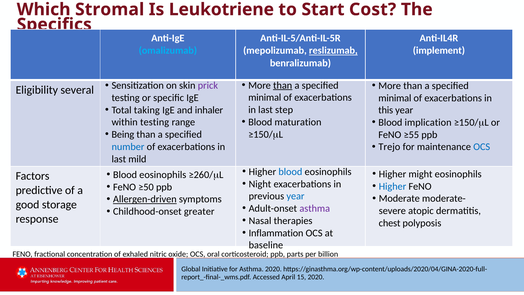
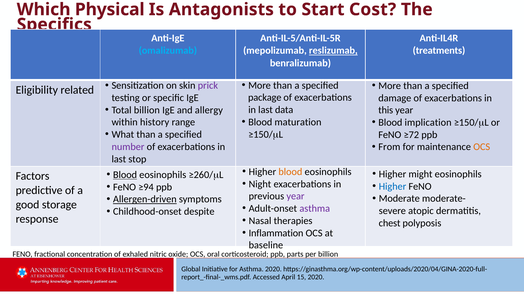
Stromal: Stromal -> Physical
Leukotriene: Leukotriene -> Antagonists
implement: implement -> treatments
than at (283, 85) underline: present -> none
several: several -> related
minimal at (265, 98): minimal -> package
minimal at (395, 98): minimal -> damage
Total taking: taking -> billion
inhaler: inhaler -> allergy
step: step -> data
within testing: testing -> history
Being: Being -> What
≥55: ≥55 -> ≥72
Trejo: Trejo -> From
OCS at (482, 147) colour: blue -> orange
number colour: blue -> purple
mild: mild -> stop
blood at (290, 172) colour: blue -> orange
Blood at (125, 175) underline: none -> present
≥50: ≥50 -> ≥94
year at (296, 196) colour: blue -> purple
greater: greater -> despite
